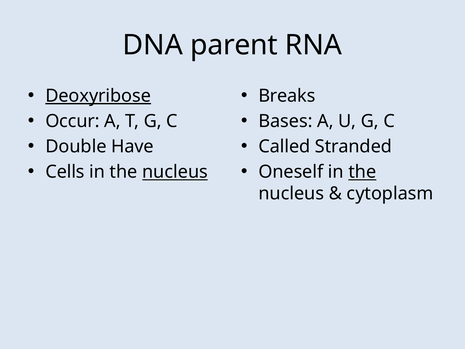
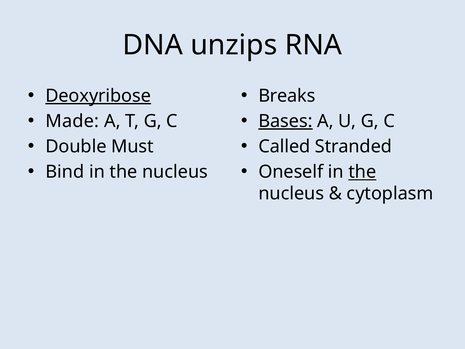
parent: parent -> unzips
Occur: Occur -> Made
Bases underline: none -> present
Have: Have -> Must
Cells: Cells -> Bind
nucleus at (175, 172) underline: present -> none
